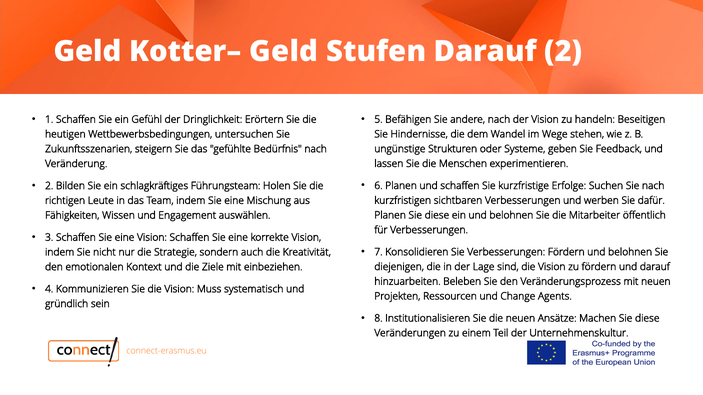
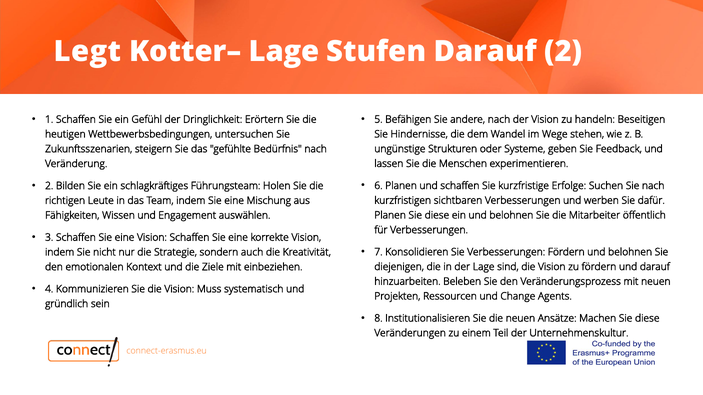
Geld at (88, 52): Geld -> Legt
Kotter– Geld: Geld -> Lage
